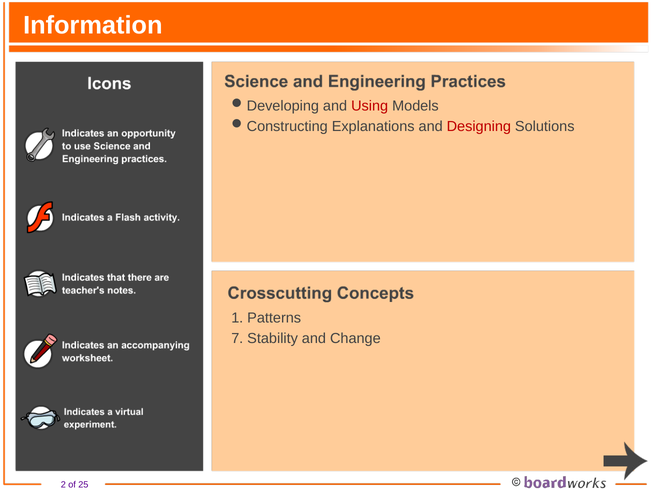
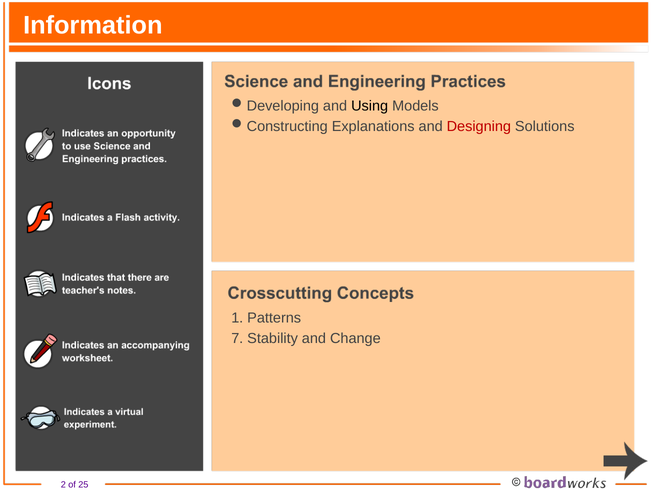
Using colour: red -> black
